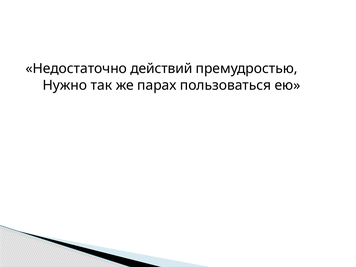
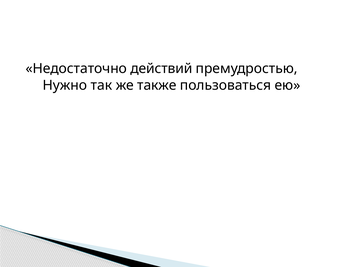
парах: парах -> также
